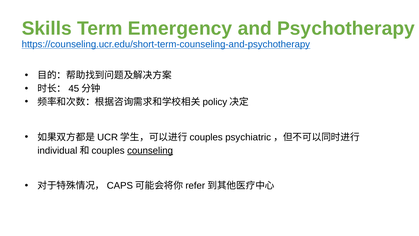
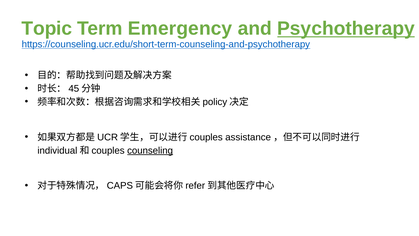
Skills: Skills -> Topic
Psychotherapy underline: none -> present
psychiatric: psychiatric -> assistance
